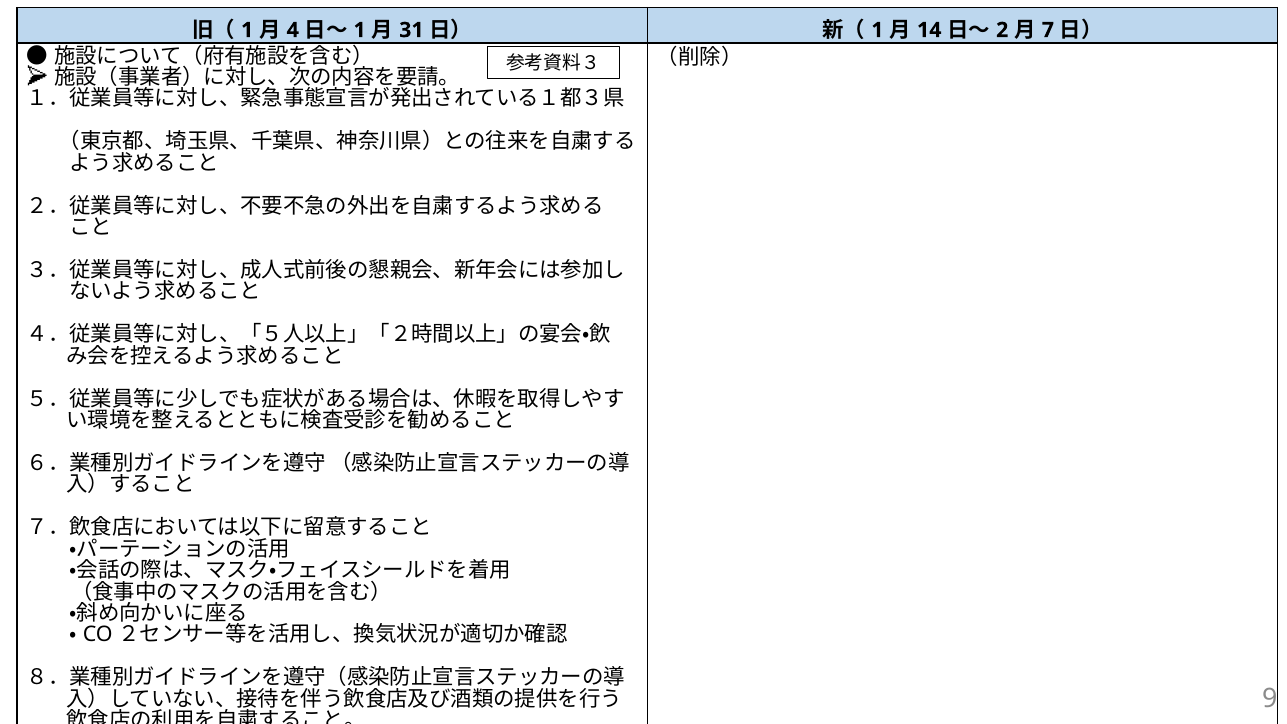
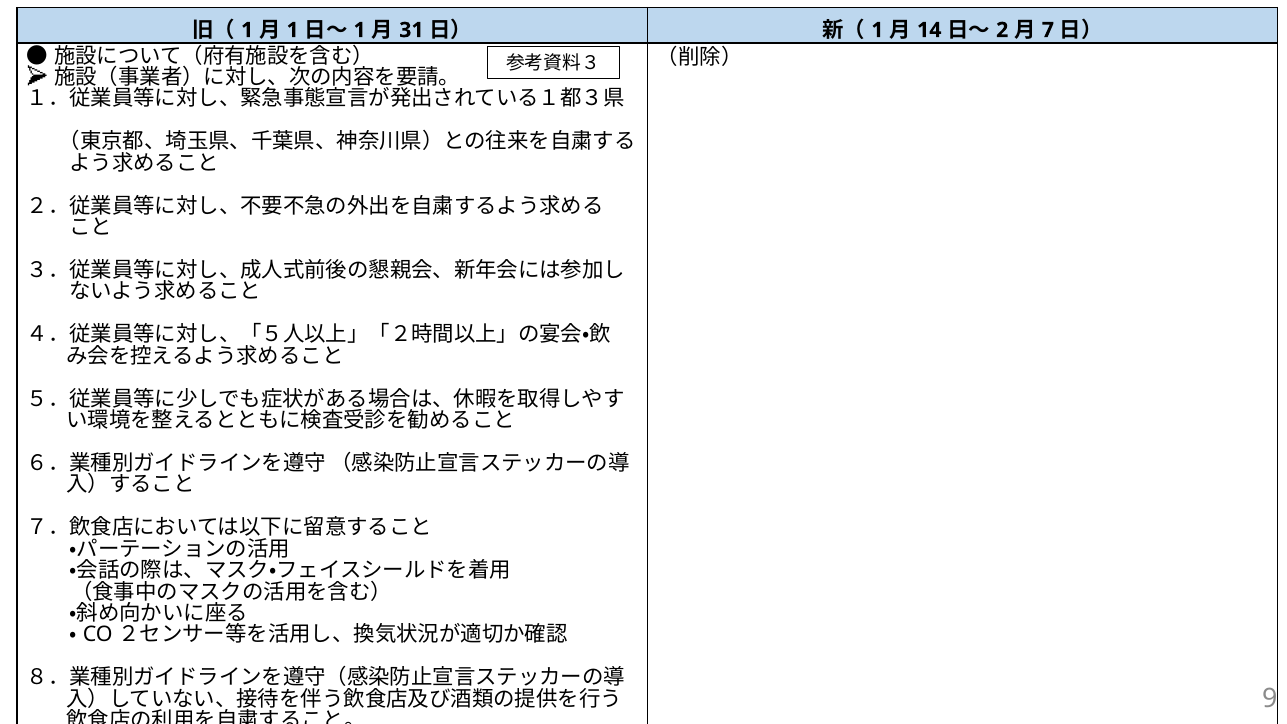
4 at (293, 30): 4 -> 1
